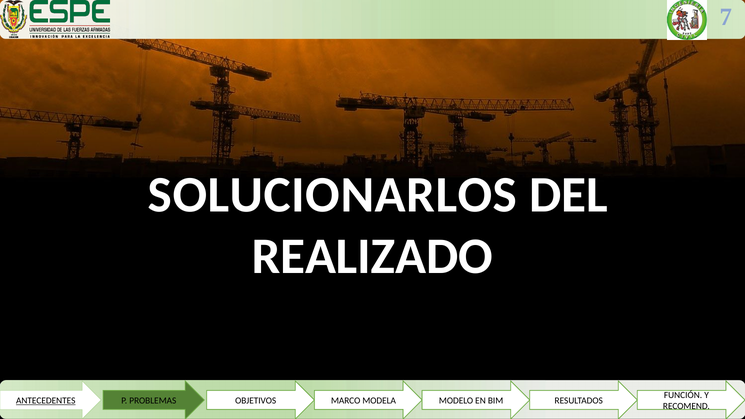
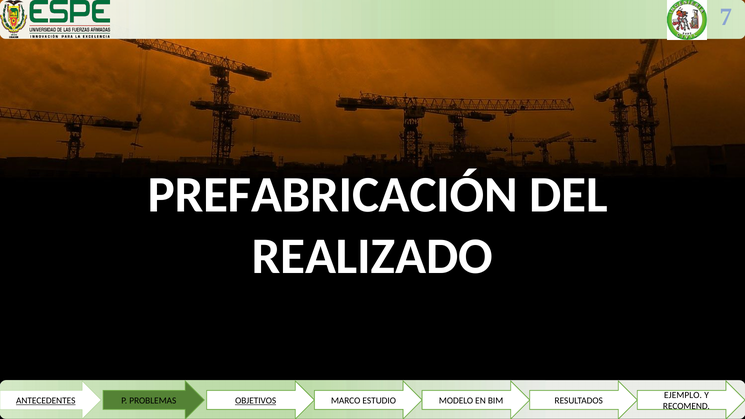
SOLUCIONARLOS: SOLUCIONARLOS -> PREFABRICACIÓN
FUNCIÓN: FUNCIÓN -> EJEMPLO
OBJETIVOS underline: none -> present
MODELA: MODELA -> ESTUDIO
